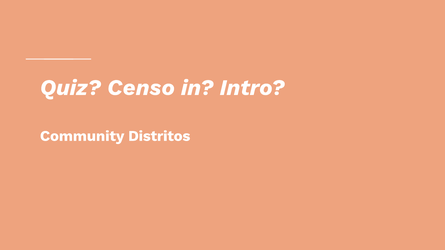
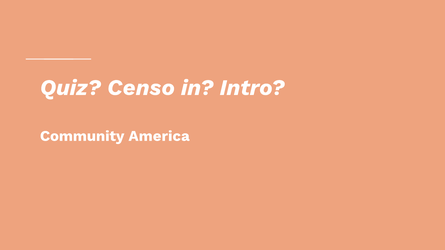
Distritos: Distritos -> America
